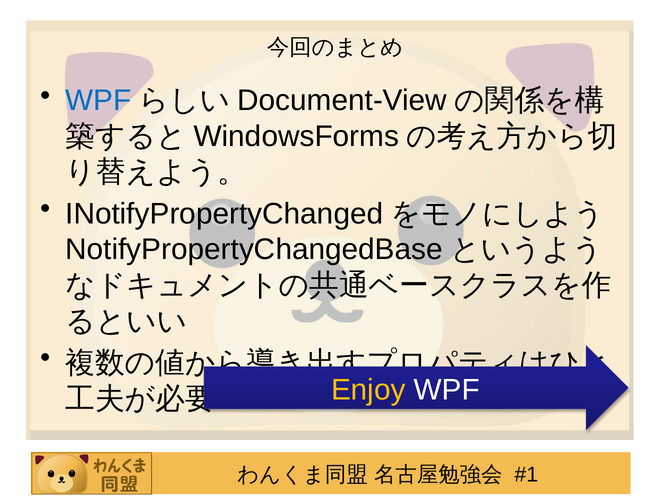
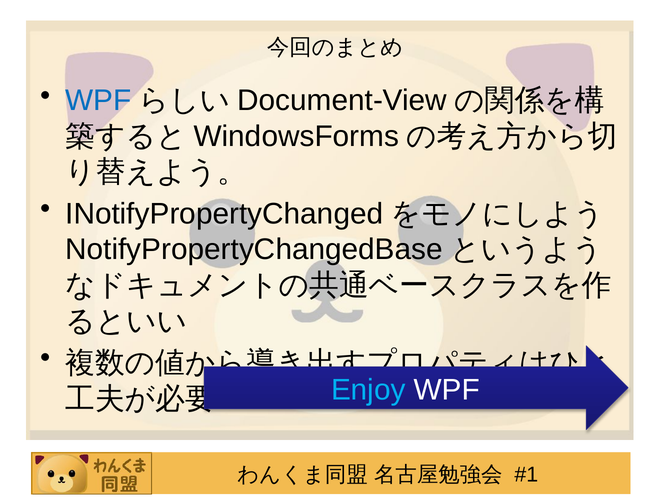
Enjoy colour: yellow -> light blue
